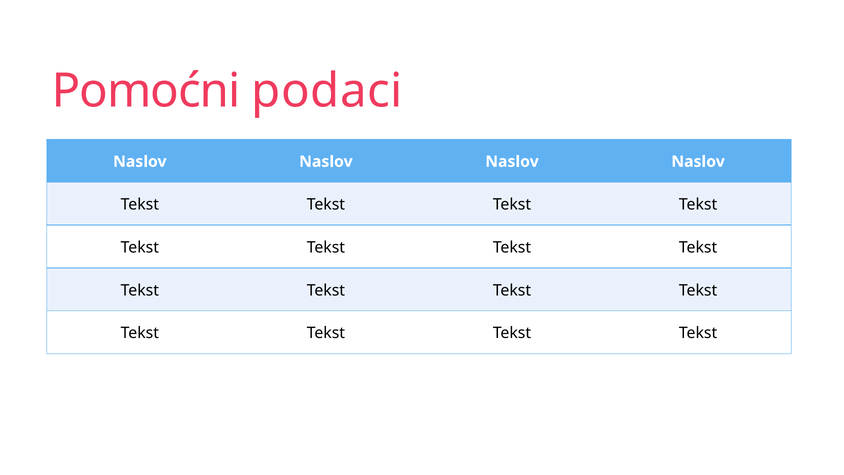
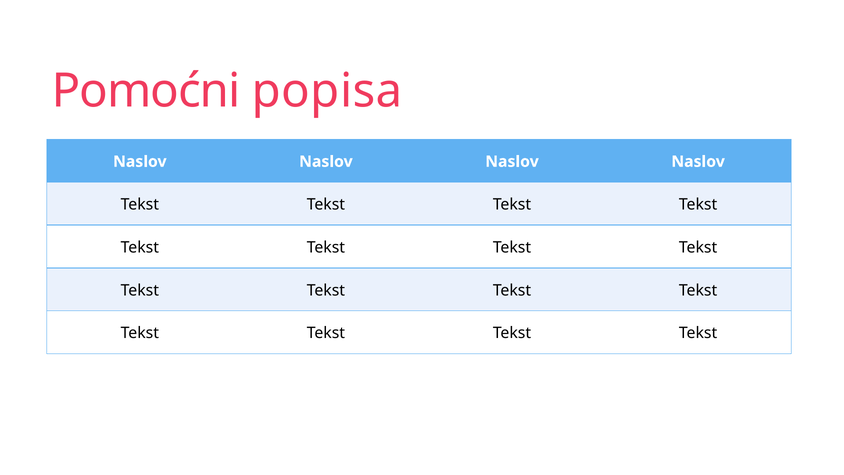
podaci: podaci -> popisa
